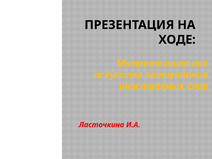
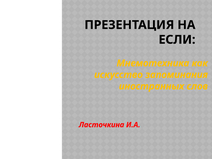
ХОДЕ: ХОДЕ -> ЕСЛИ
